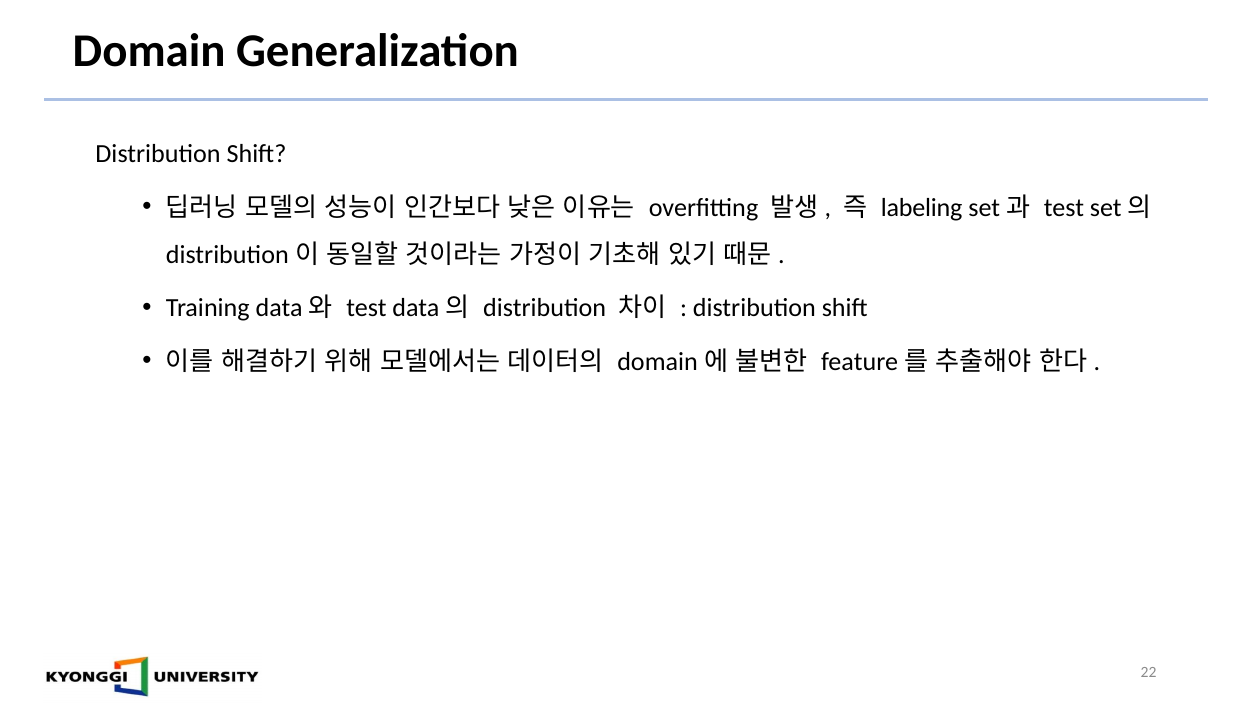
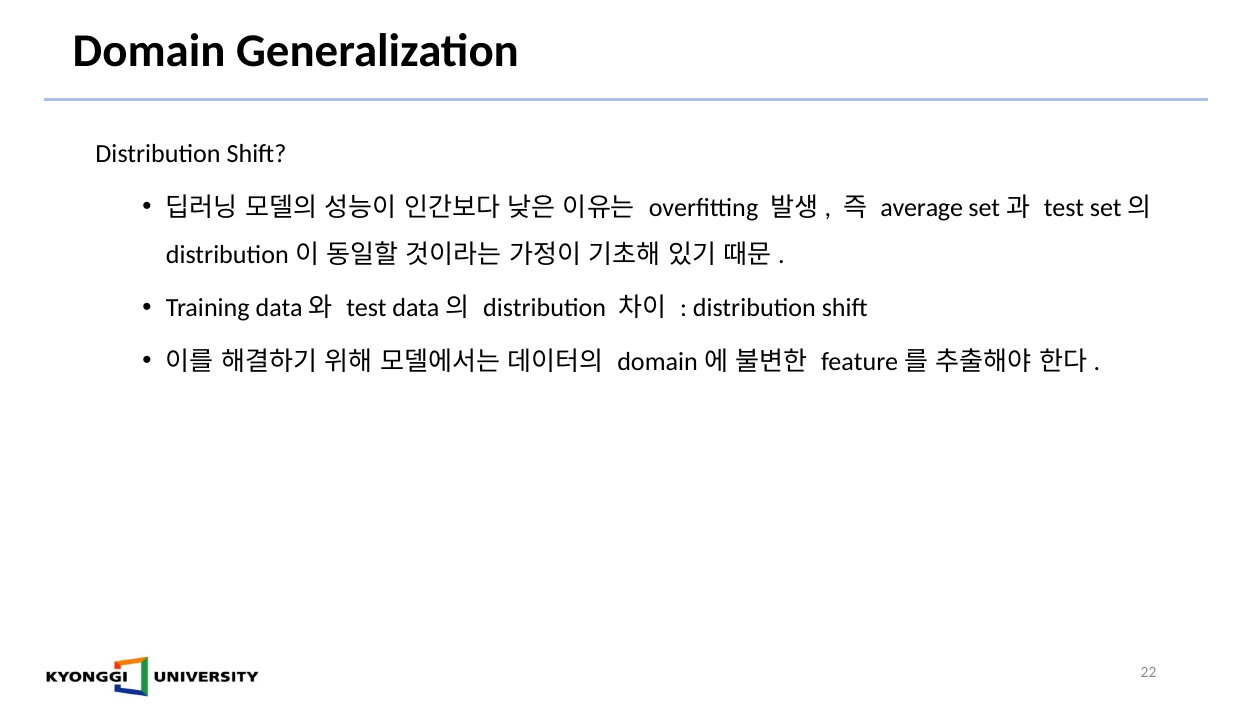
labeling: labeling -> average
